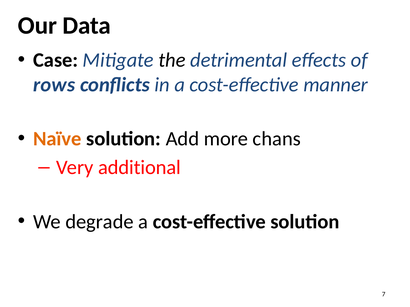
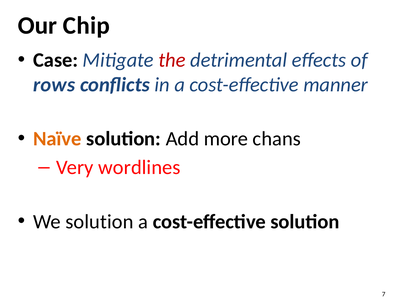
Data: Data -> Chip
the colour: black -> red
additional: additional -> wordlines
We degrade: degrade -> solution
